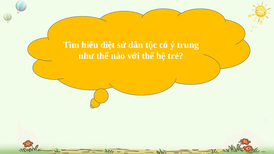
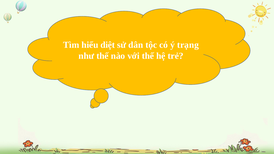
trung: trung -> trạng
